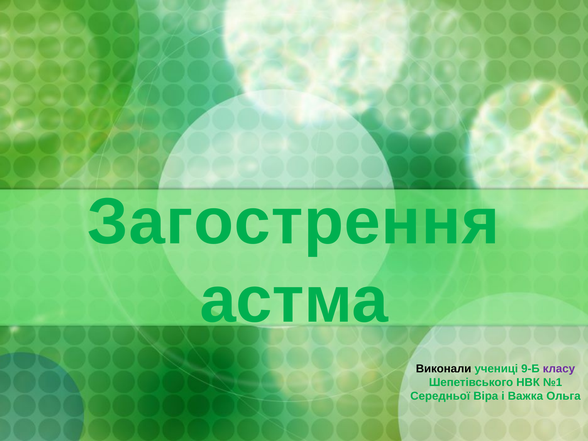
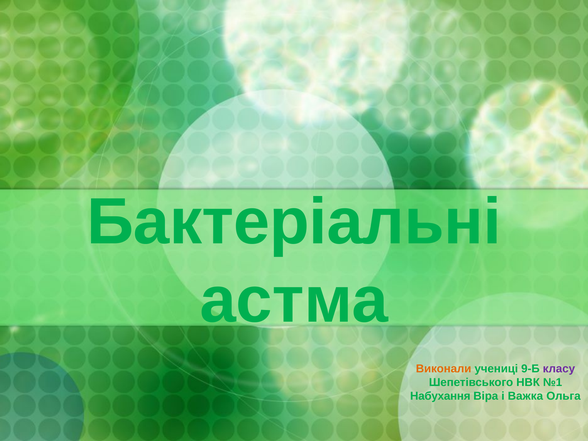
Загострення: Загострення -> Бактеріальні
Виконали colour: black -> orange
Середньої: Середньої -> Набухання
